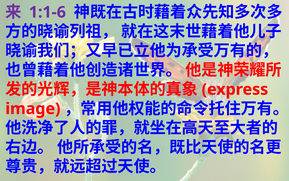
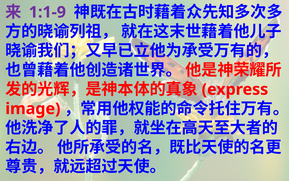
1:1-6: 1:1-6 -> 1:1-9
